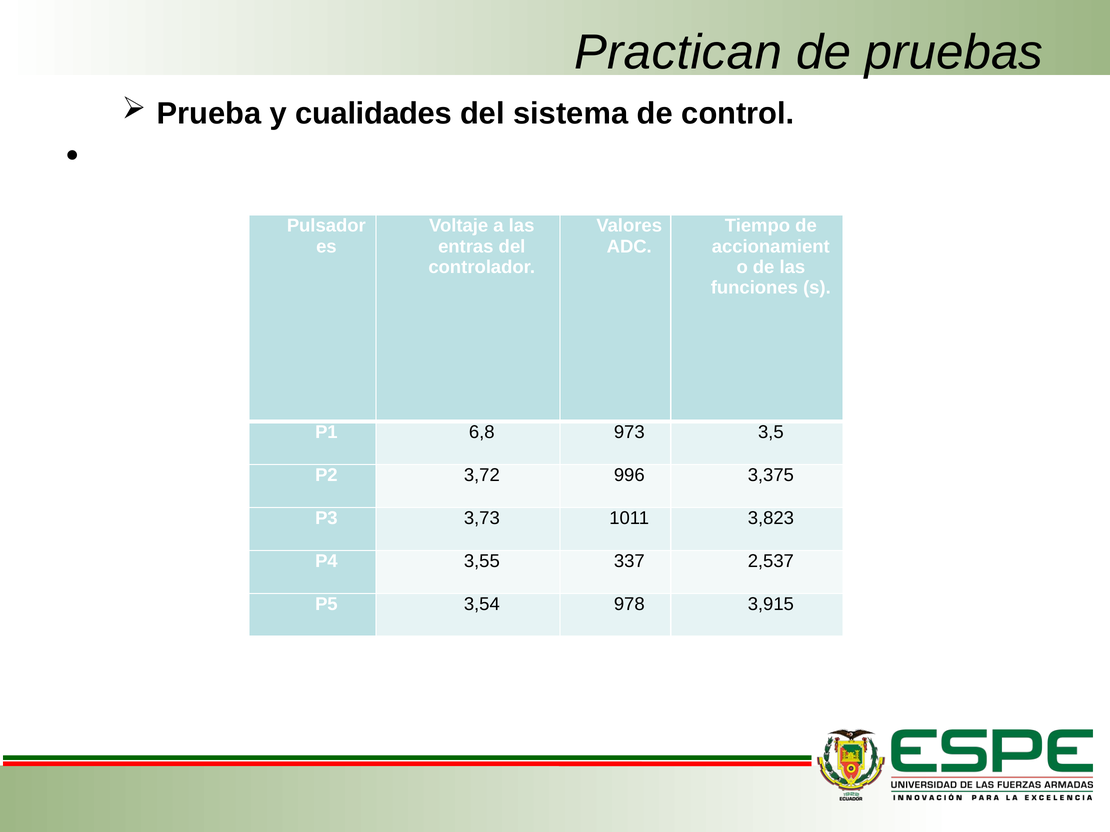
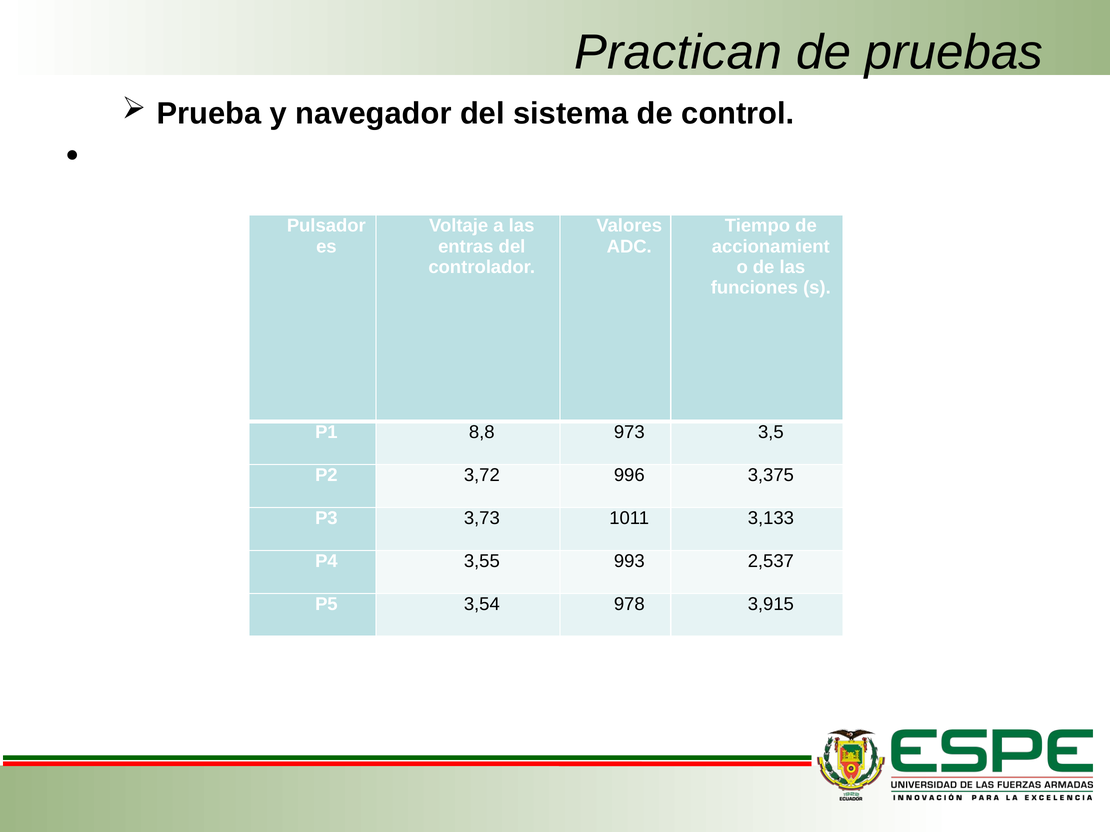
cualidades: cualidades -> navegador
6,8: 6,8 -> 8,8
3,823: 3,823 -> 3,133
337: 337 -> 993
